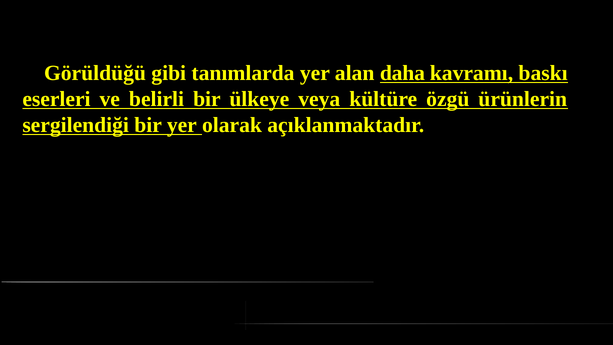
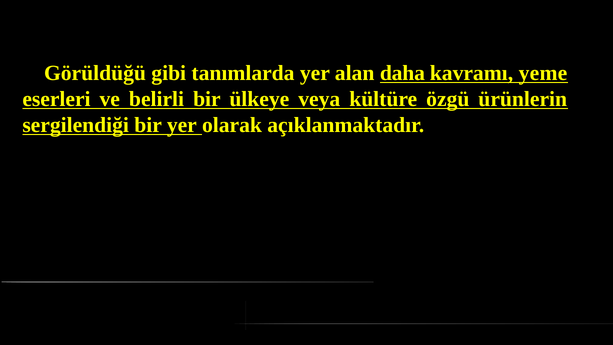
baskı: baskı -> yeme
